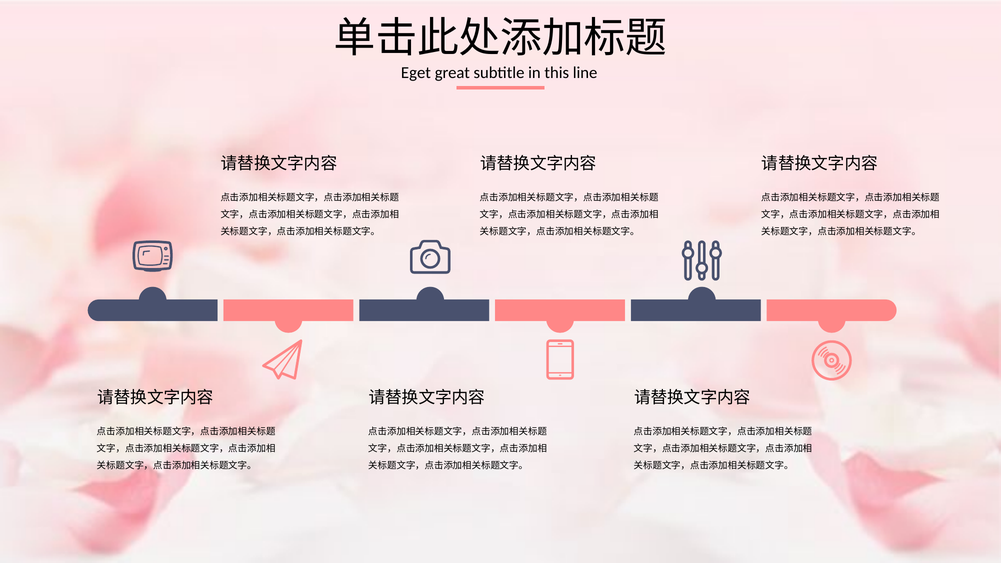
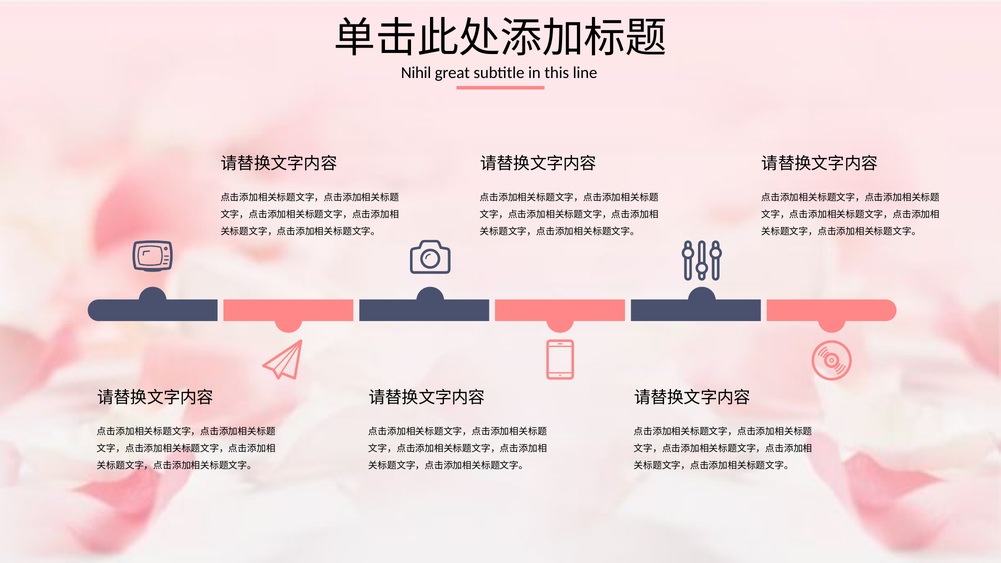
Eget: Eget -> Nihil
